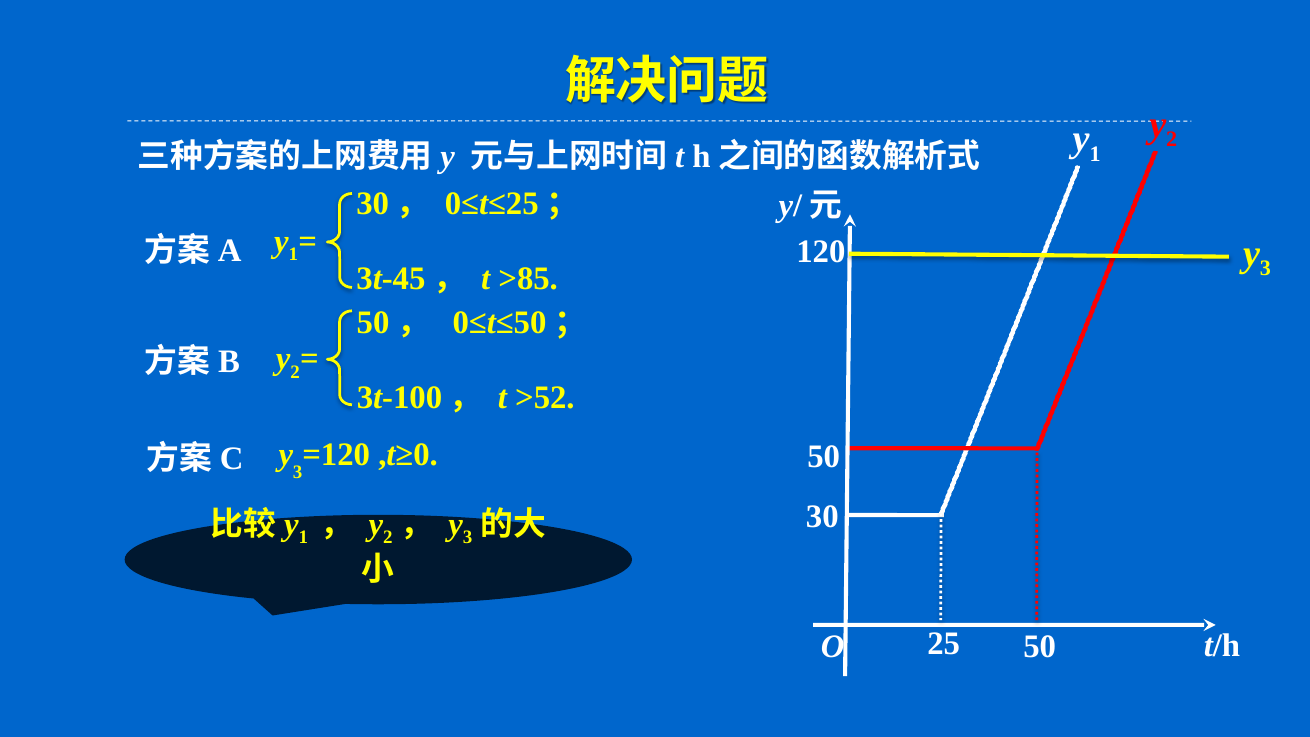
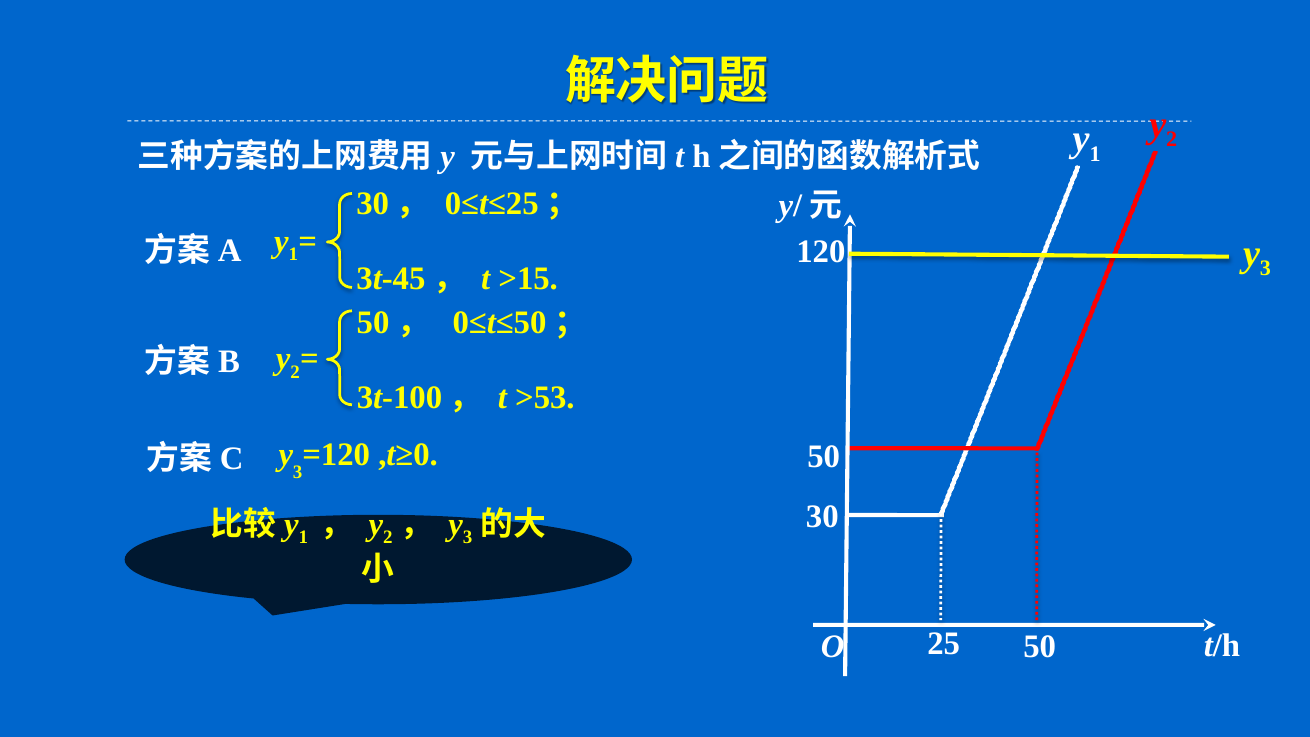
>85: >85 -> >15
>52: >52 -> >53
